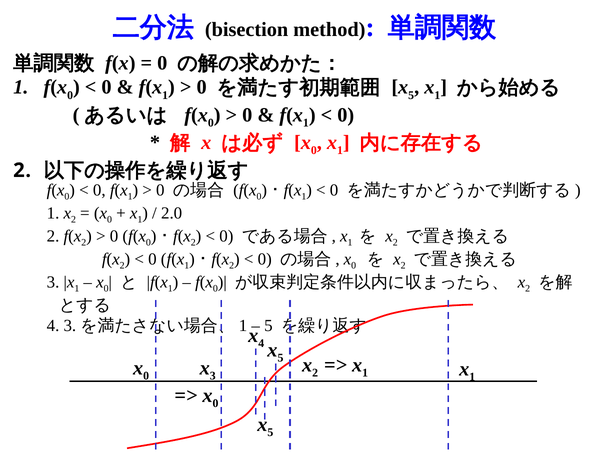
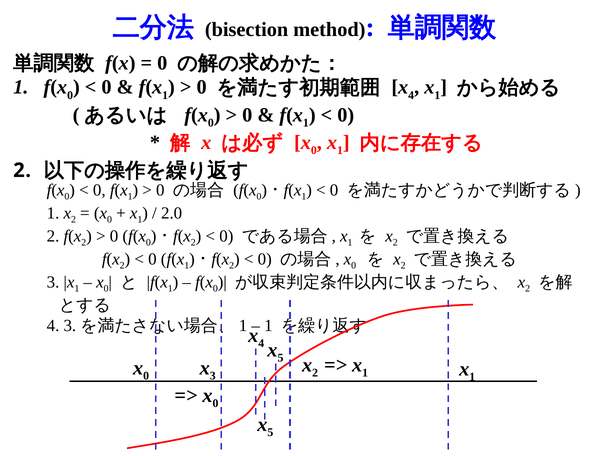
5 at (411, 95): 5 -> 4
5 at (268, 326): 5 -> 1
